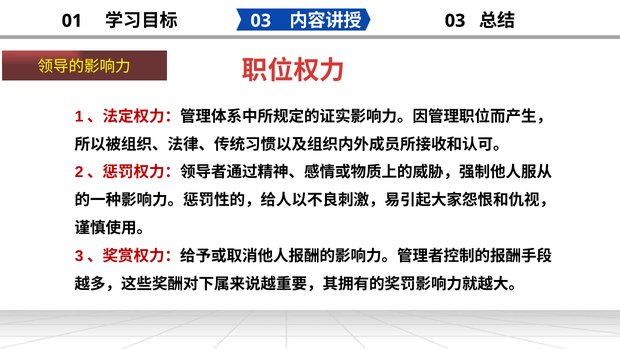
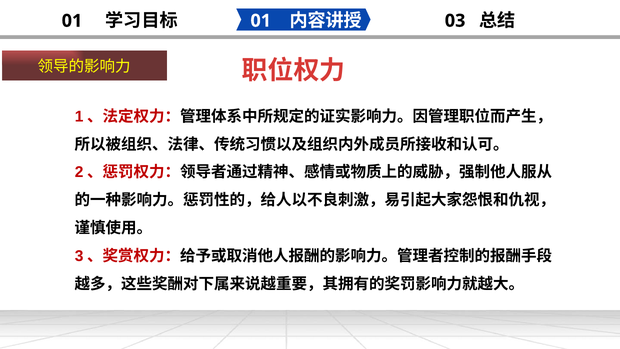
03 at (261, 21): 03 -> 01
